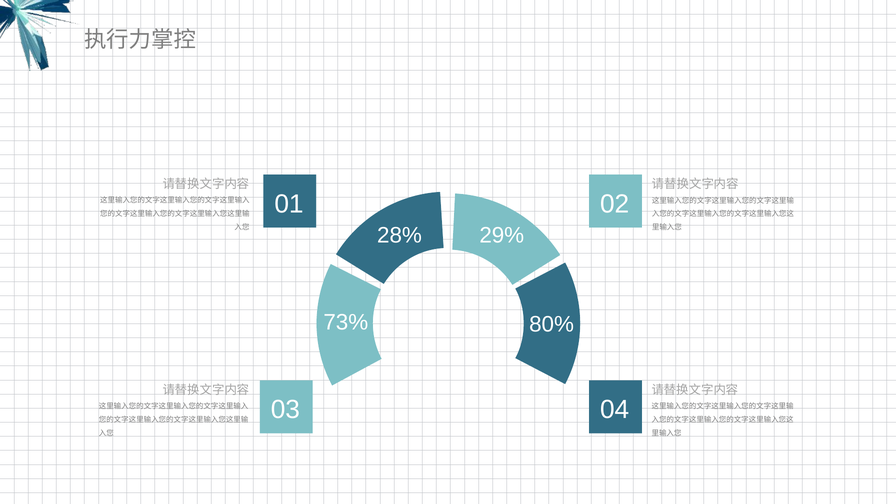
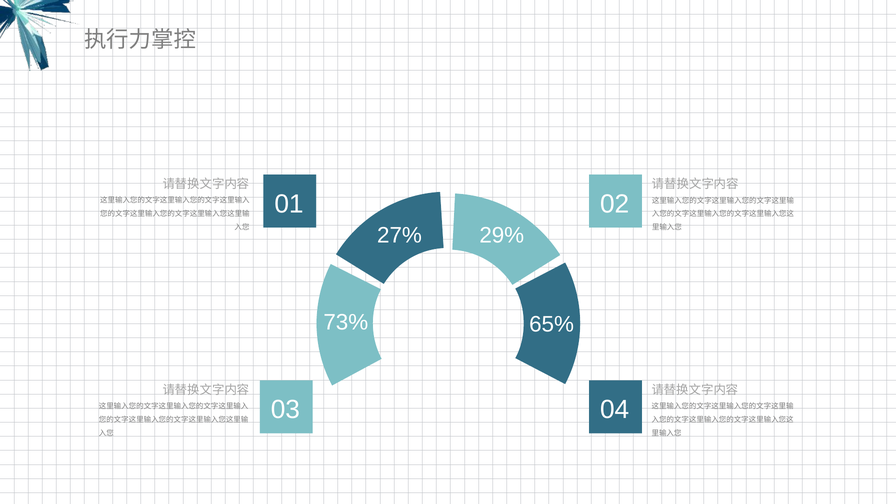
28%: 28% -> 27%
80%: 80% -> 65%
